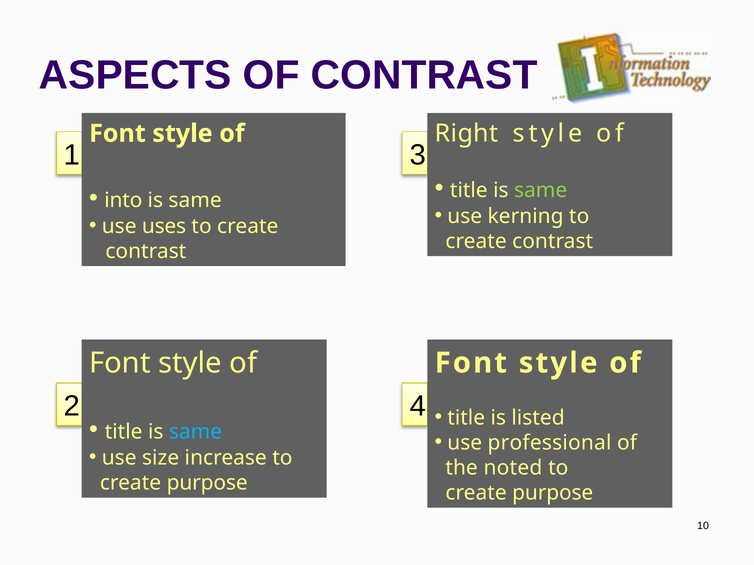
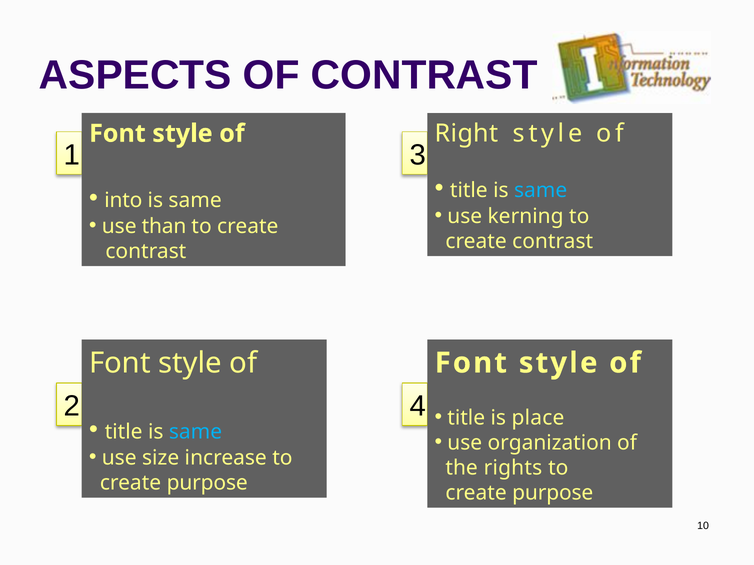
same at (541, 190) colour: light green -> light blue
uses: uses -> than
listed: listed -> place
professional: professional -> organization
noted: noted -> rights
